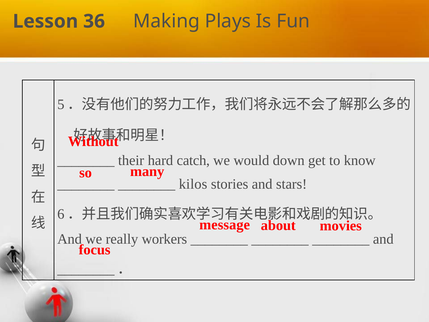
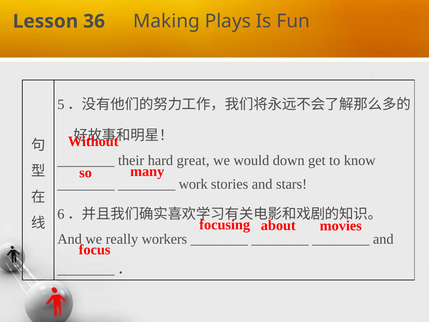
catch: catch -> great
kilos: kilos -> work
message: message -> focusing
